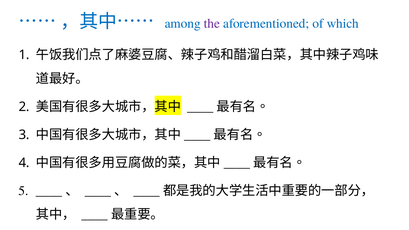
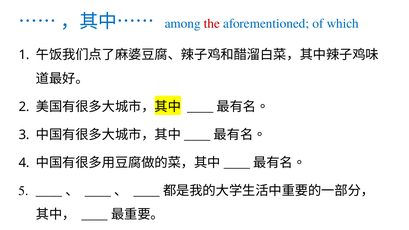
the colour: purple -> red
